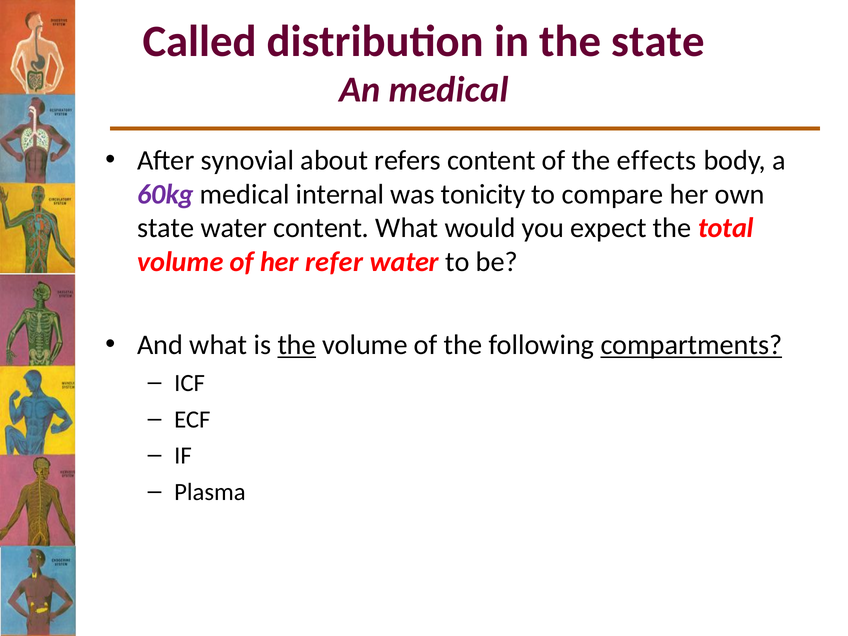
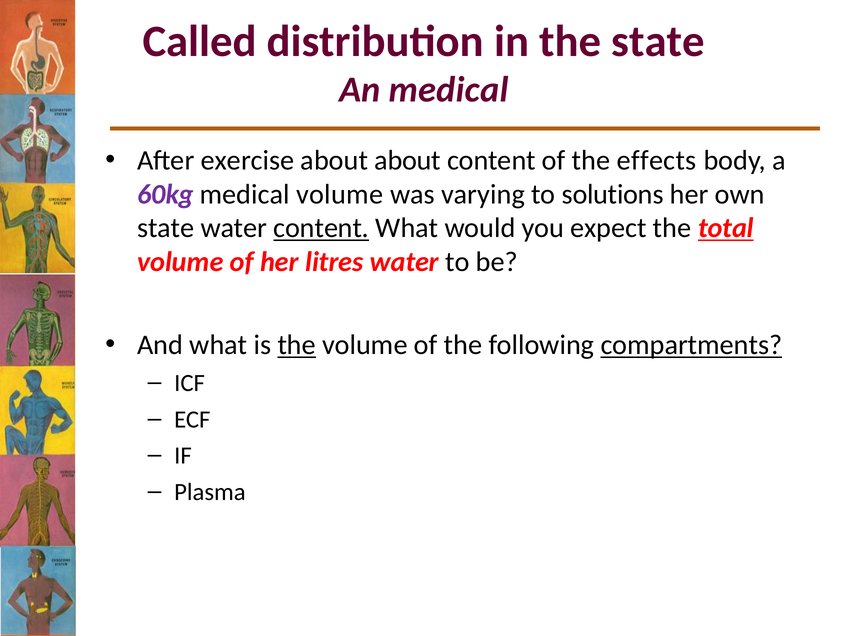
synovial: synovial -> exercise
about refers: refers -> about
medical internal: internal -> volume
tonicity: tonicity -> varying
compare: compare -> solutions
content at (321, 228) underline: none -> present
total underline: none -> present
refer: refer -> litres
